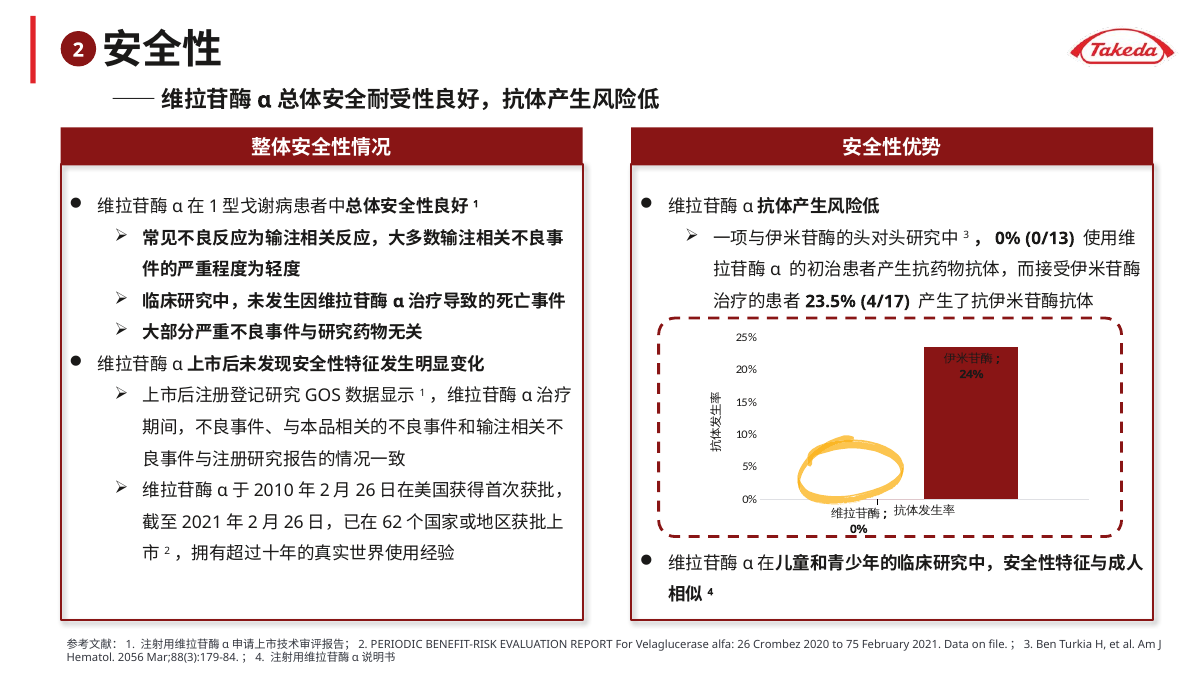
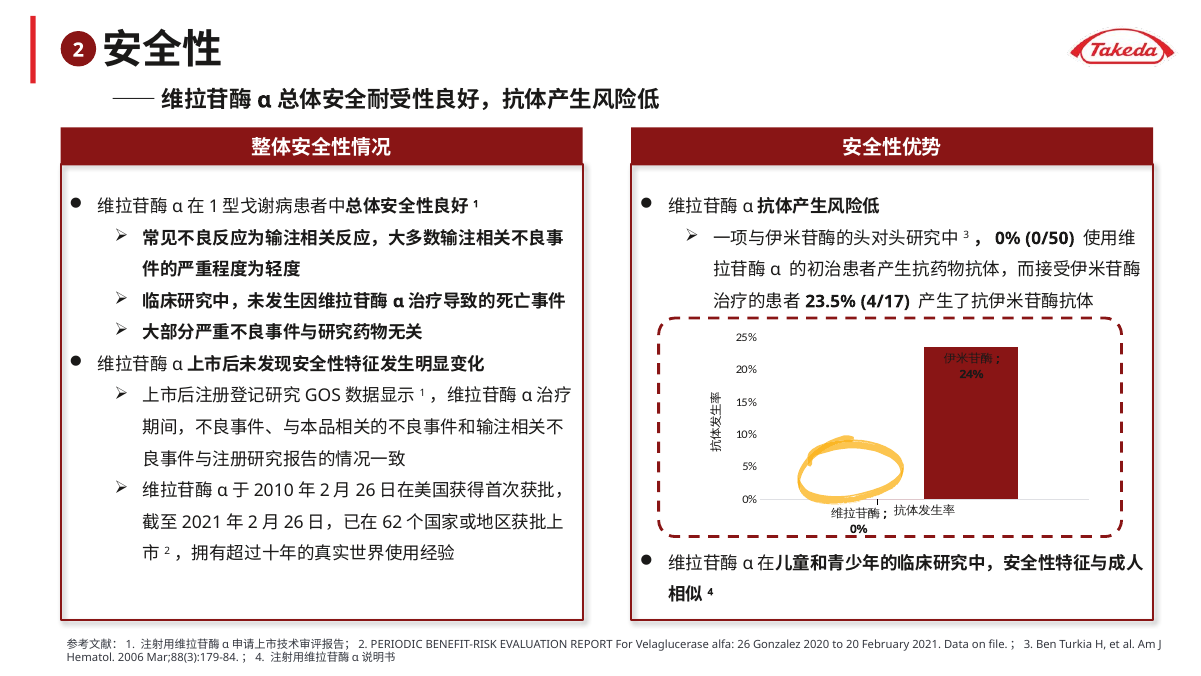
0/13: 0/13 -> 0/50
Crombez: Crombez -> Gonzalez
75: 75 -> 20
2056: 2056 -> 2006
